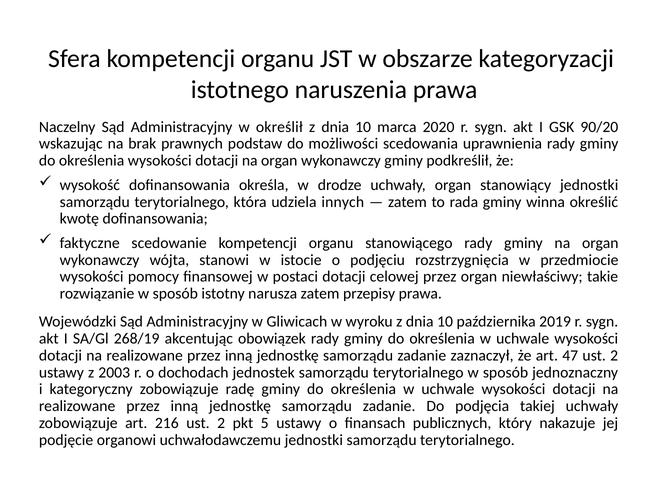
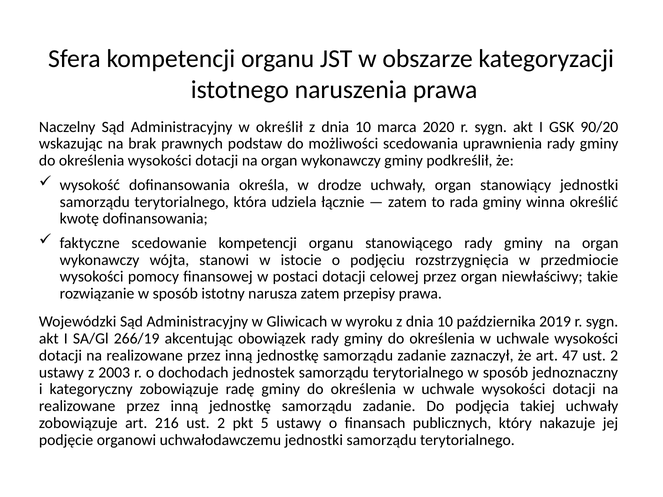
innych: innych -> łącznie
268/19: 268/19 -> 266/19
